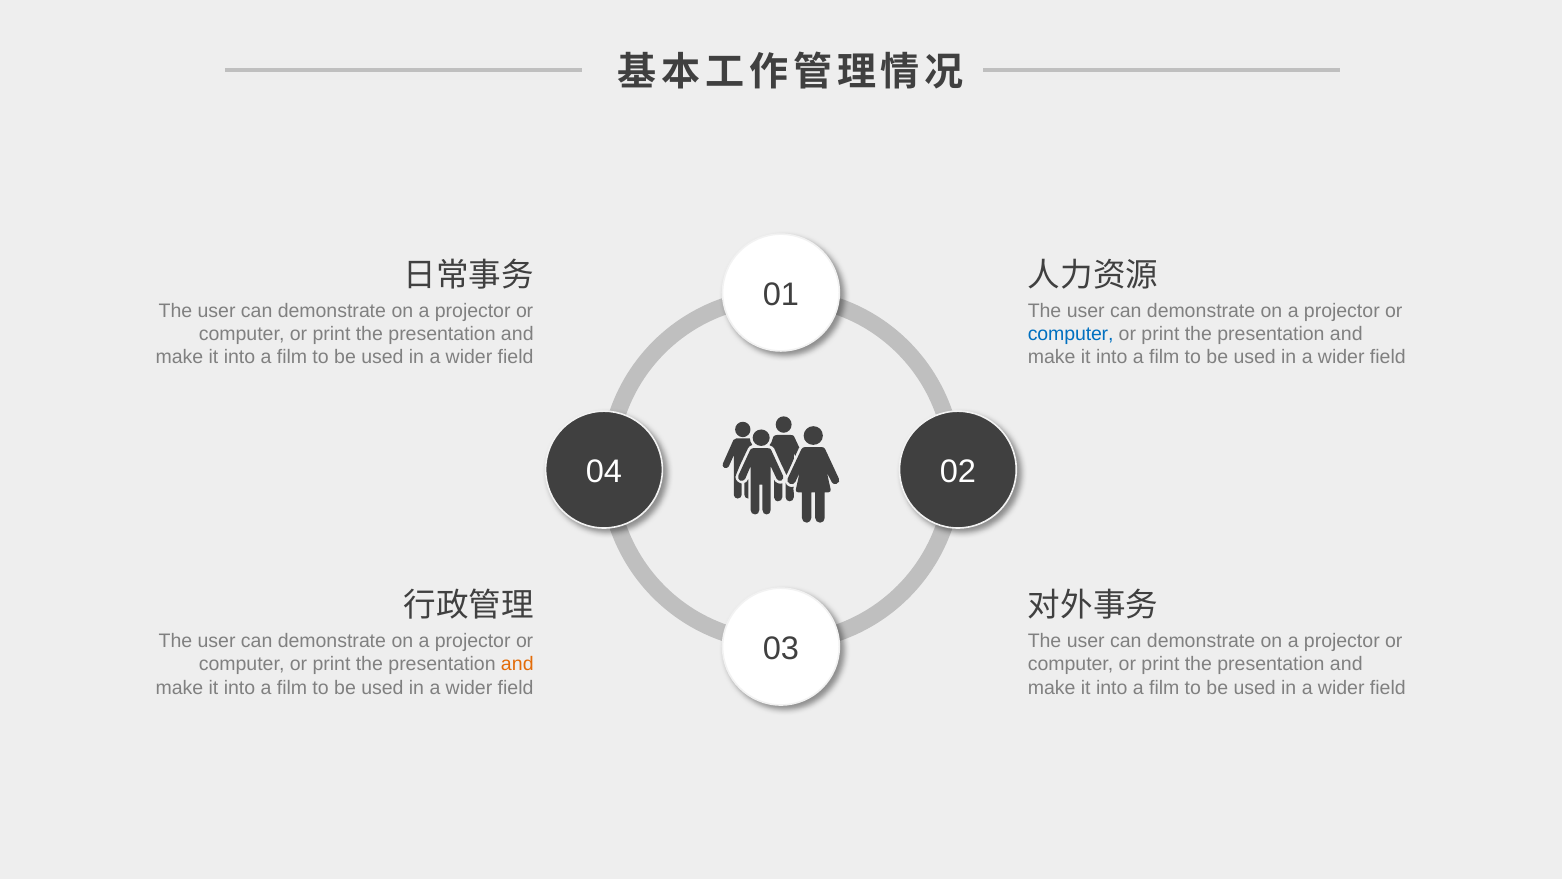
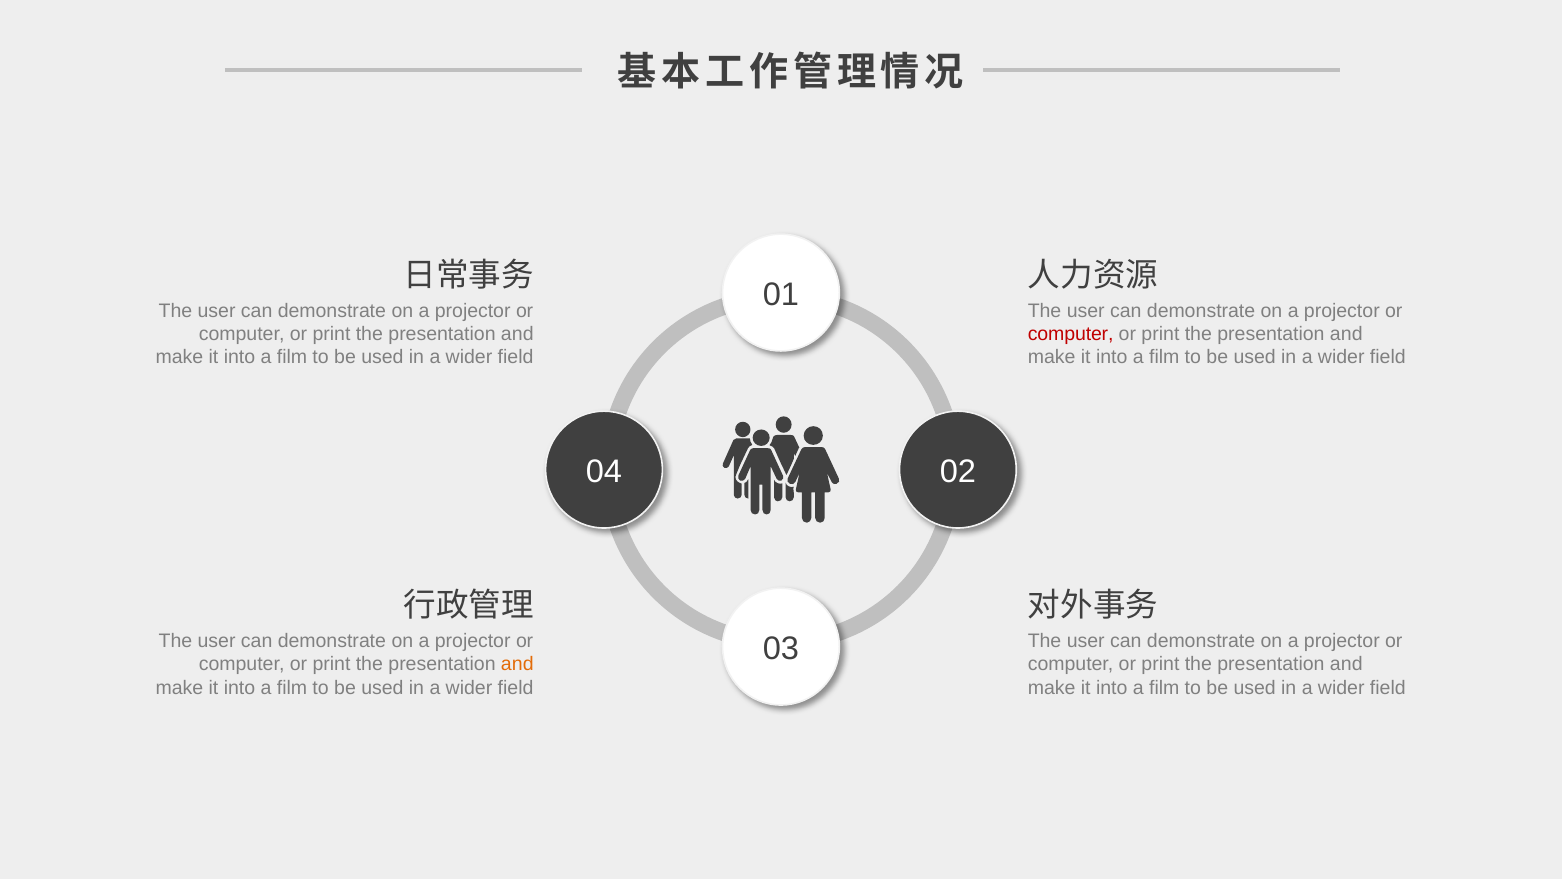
computer at (1071, 334) colour: blue -> red
